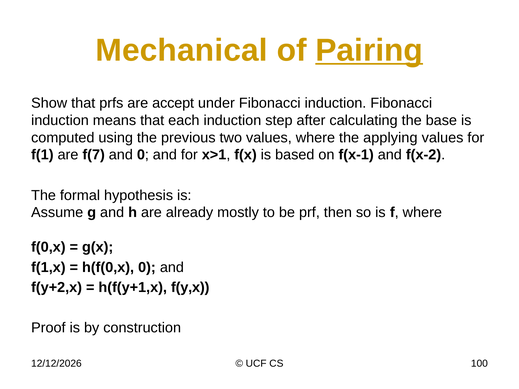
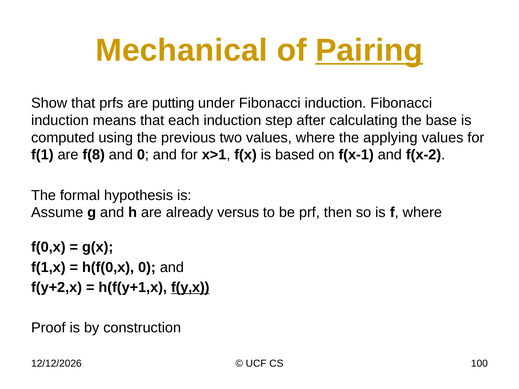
accept: accept -> putting
f(7: f(7 -> f(8
mostly: mostly -> versus
f(y,x underline: none -> present
